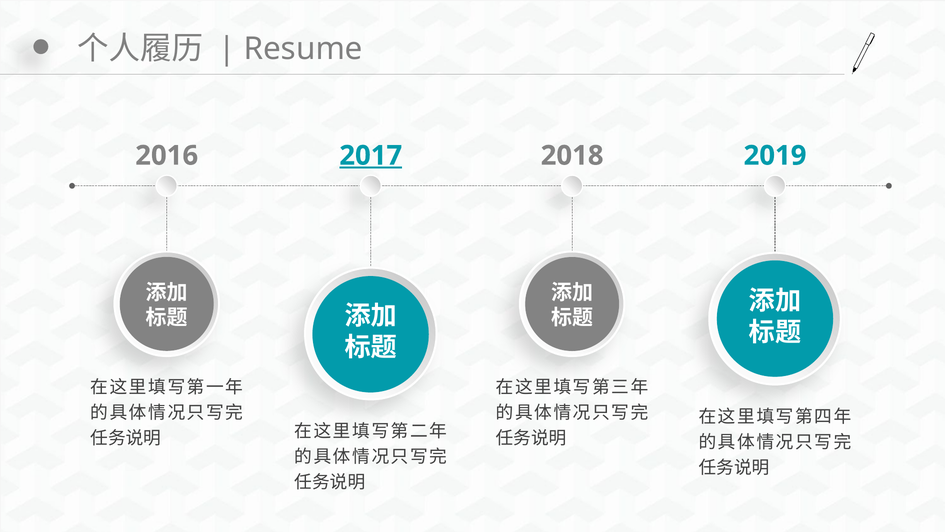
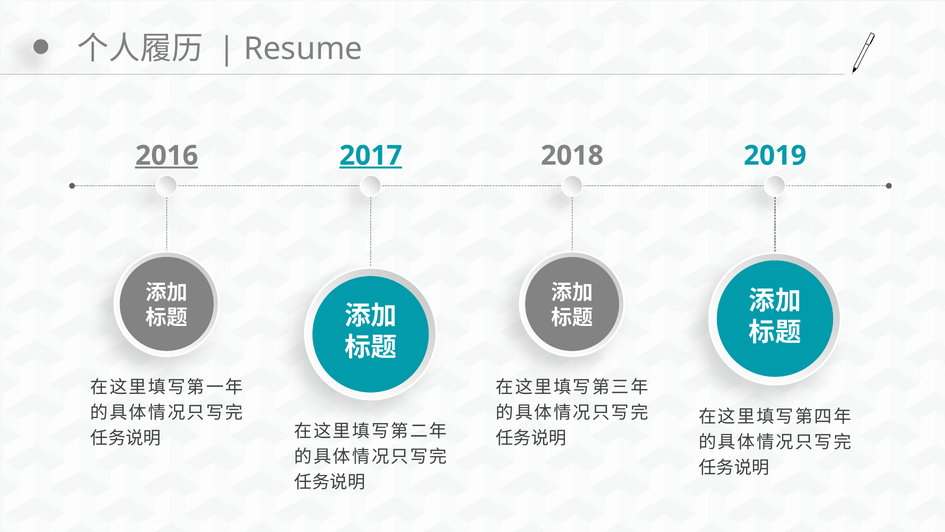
2016 underline: none -> present
